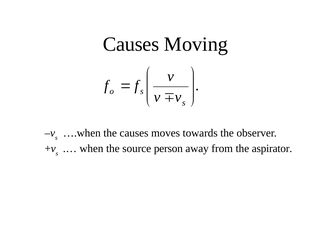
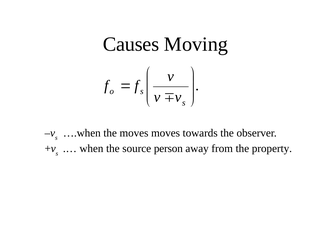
the causes: causes -> moves
aspirator: aspirator -> property
